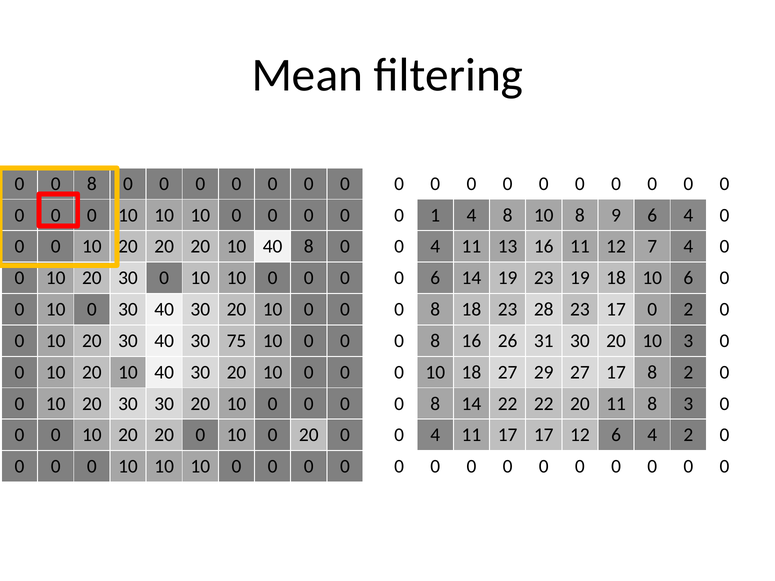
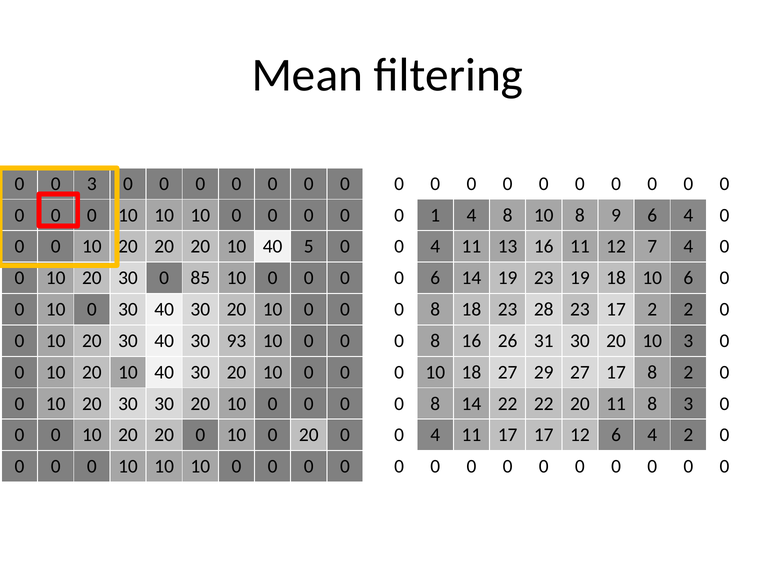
8 at (92, 184): 8 -> 3
40 8: 8 -> 5
30 0 10: 10 -> 85
17 0: 0 -> 2
75: 75 -> 93
